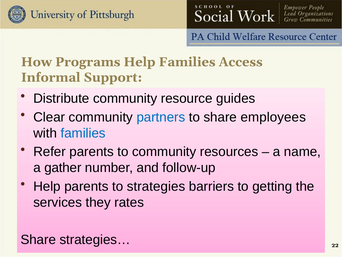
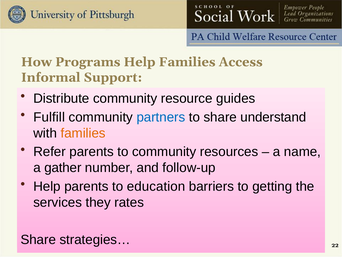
Clear: Clear -> Fulfill
employees: employees -> understand
families at (83, 133) colour: blue -> orange
strategies: strategies -> education
